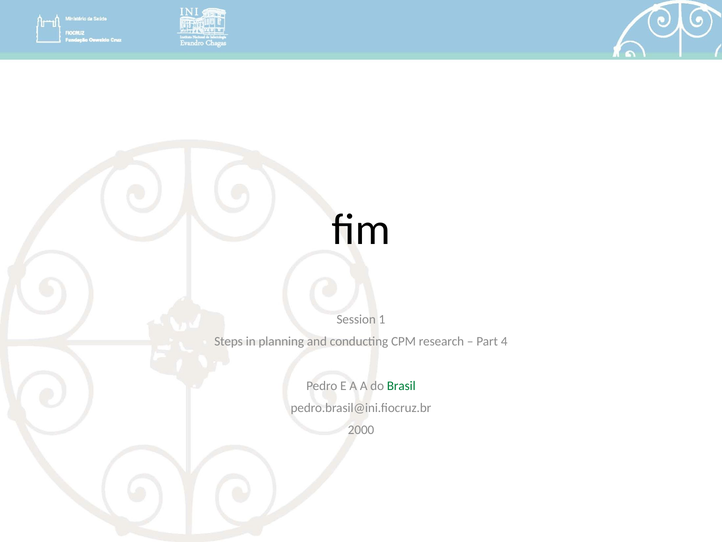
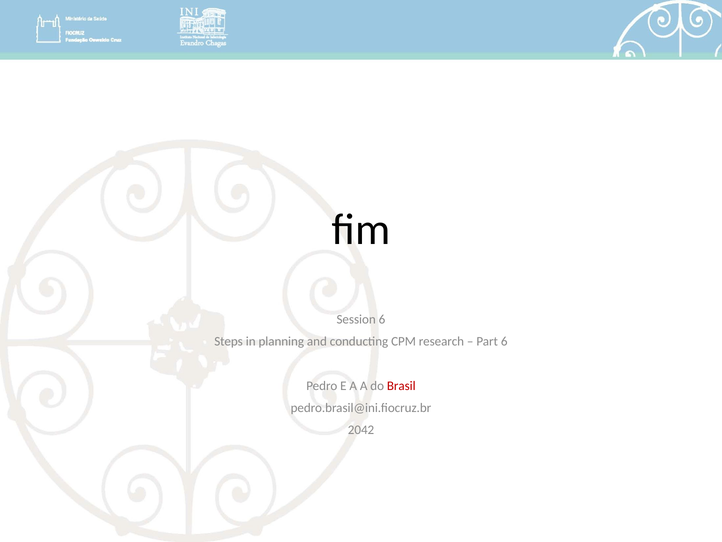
Session 1: 1 -> 6
Part 4: 4 -> 6
Brasil colour: green -> red
2000: 2000 -> 2042
